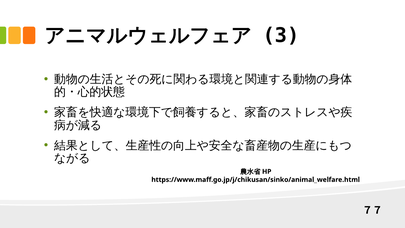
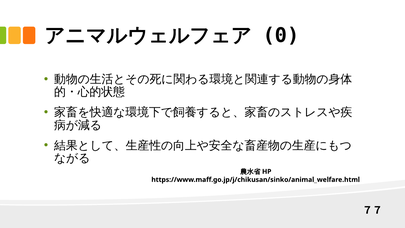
3: 3 -> 0
